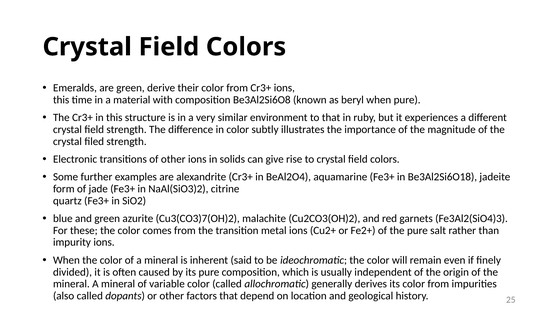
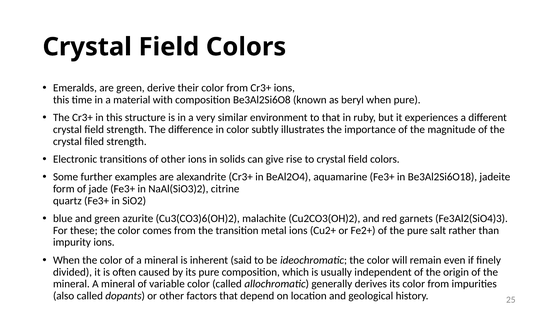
Cu3(CO3)7(OH)2: Cu3(CO3)7(OH)2 -> Cu3(CO3)6(OH)2
